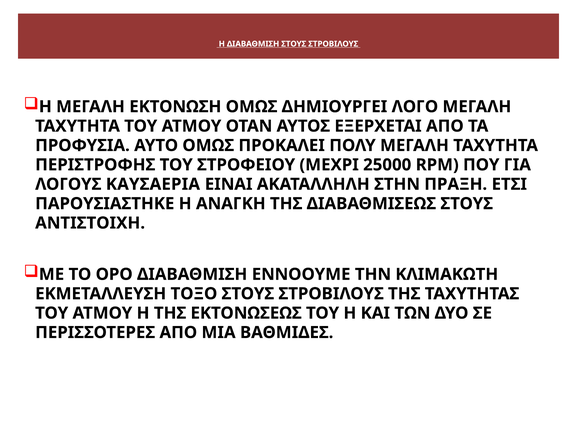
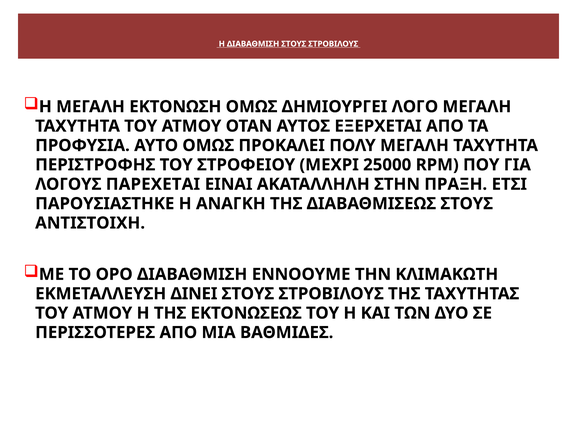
ΚΑΥΣΑΕΡΙΑ: ΚΑΥΣΑΕΡΙΑ -> ΠΑΡΕΧΕΤΑΙ
ΤΟΞΟ: ΤΟΞΟ -> ΔΙΝΕΙ
